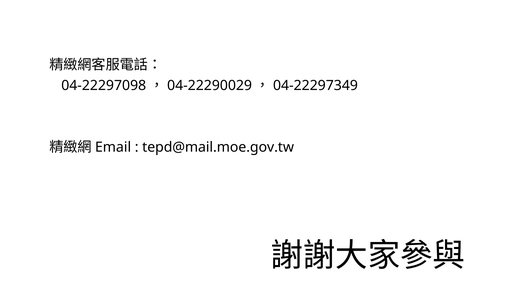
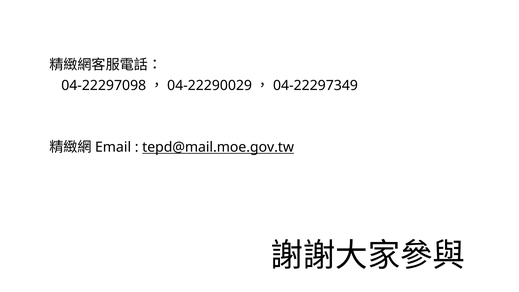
tepd@mail.moe.gov.tw underline: none -> present
